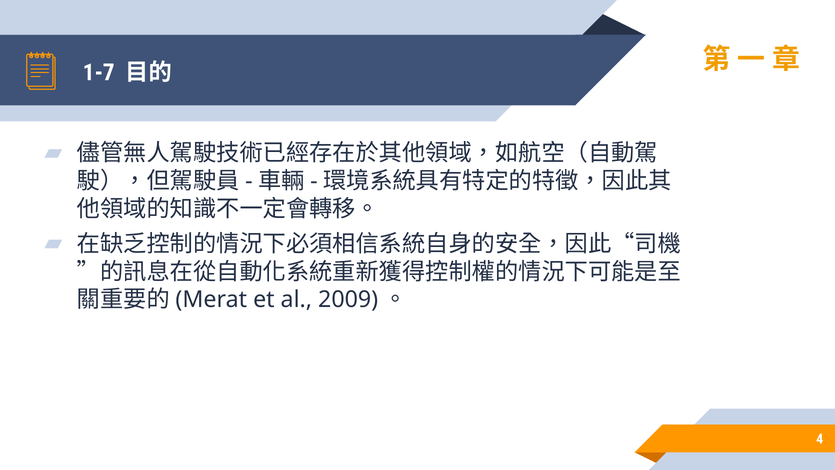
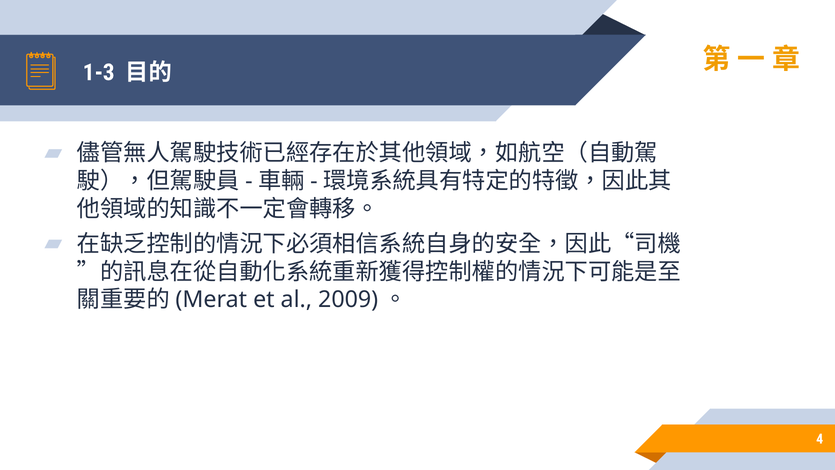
1-7: 1-7 -> 1-3
